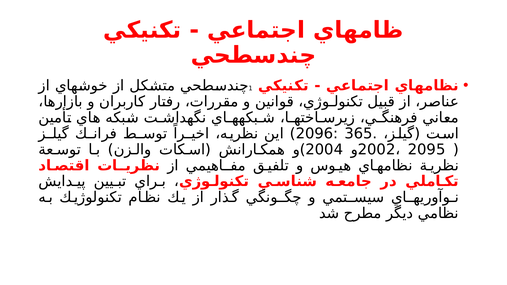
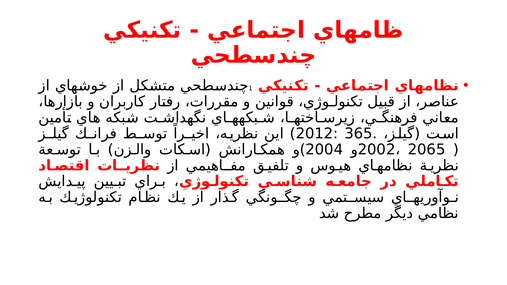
2096: 2096 -> 2012
2095: 2095 -> 2065
